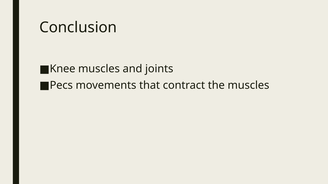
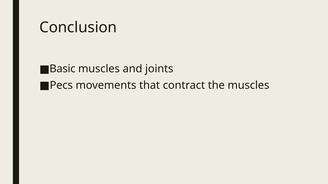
Knee: Knee -> Basic
